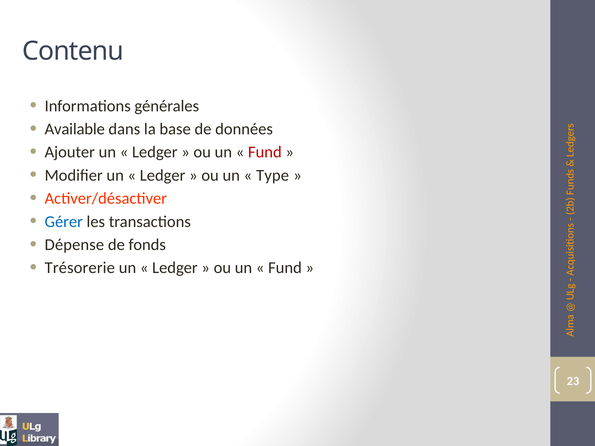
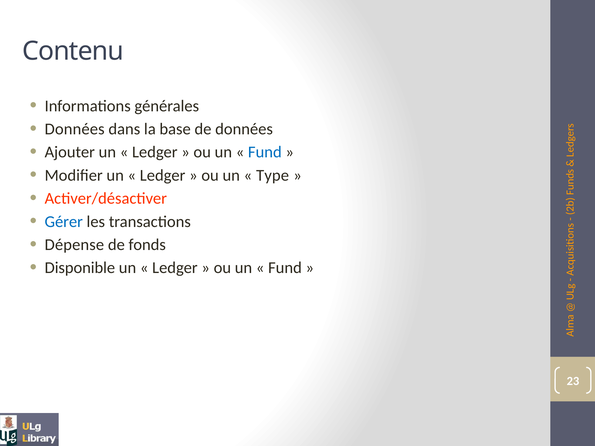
Available at (75, 129): Available -> Données
Fund at (265, 152) colour: red -> blue
Trésorerie: Trésorerie -> Disponible
